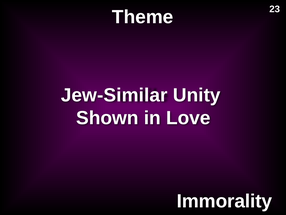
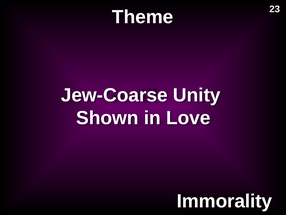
Jew-Similar: Jew-Similar -> Jew-Coarse
